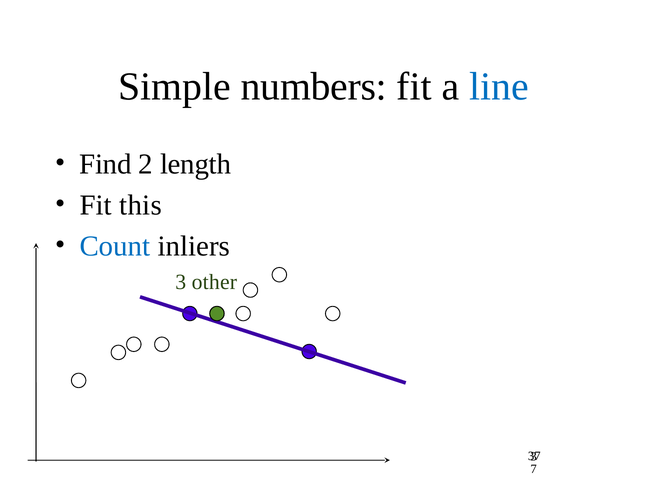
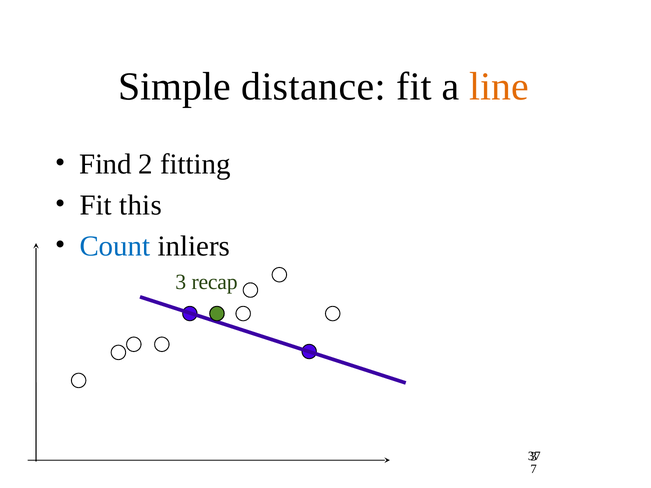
numbers: numbers -> distance
line colour: blue -> orange
length: length -> fitting
other: other -> recap
